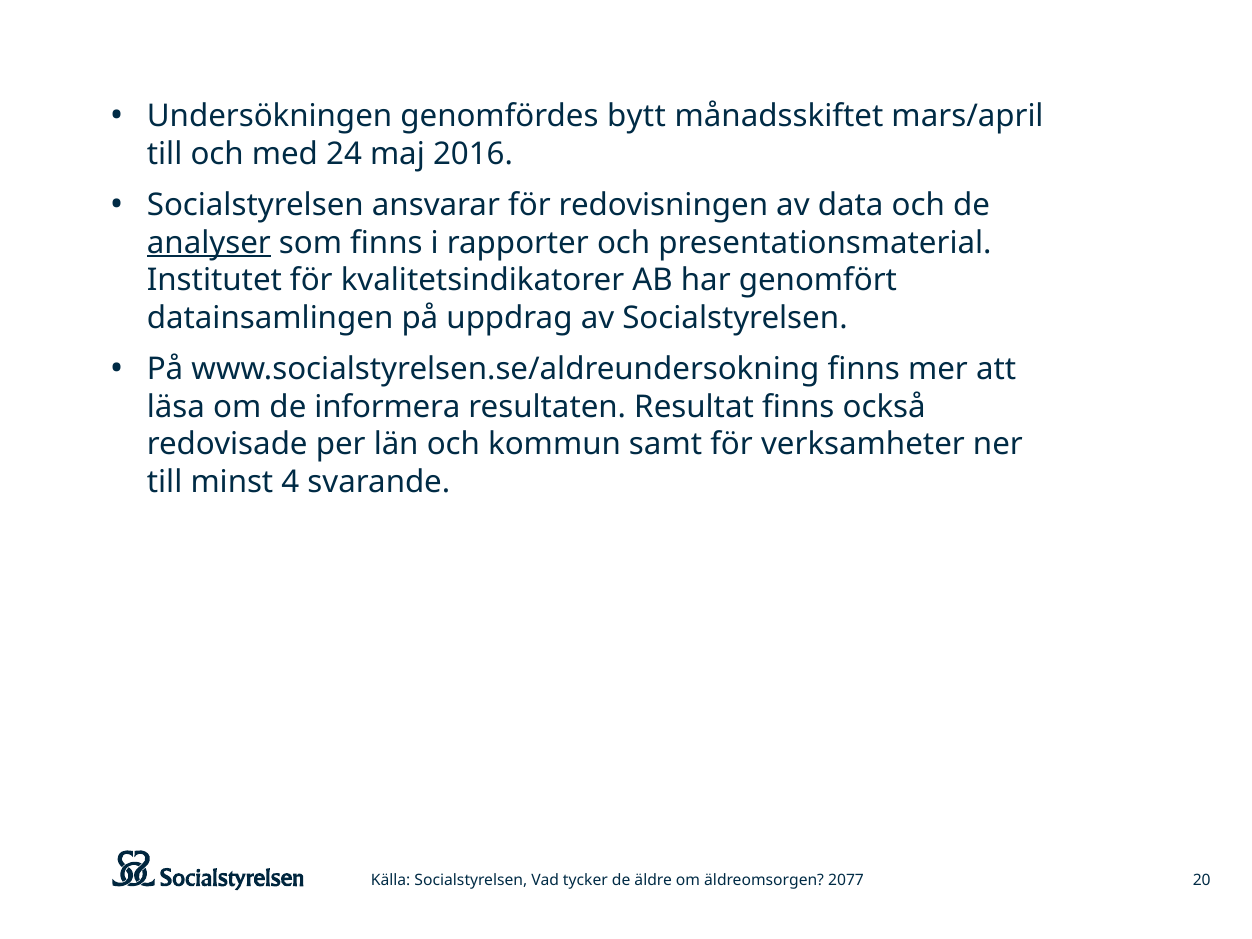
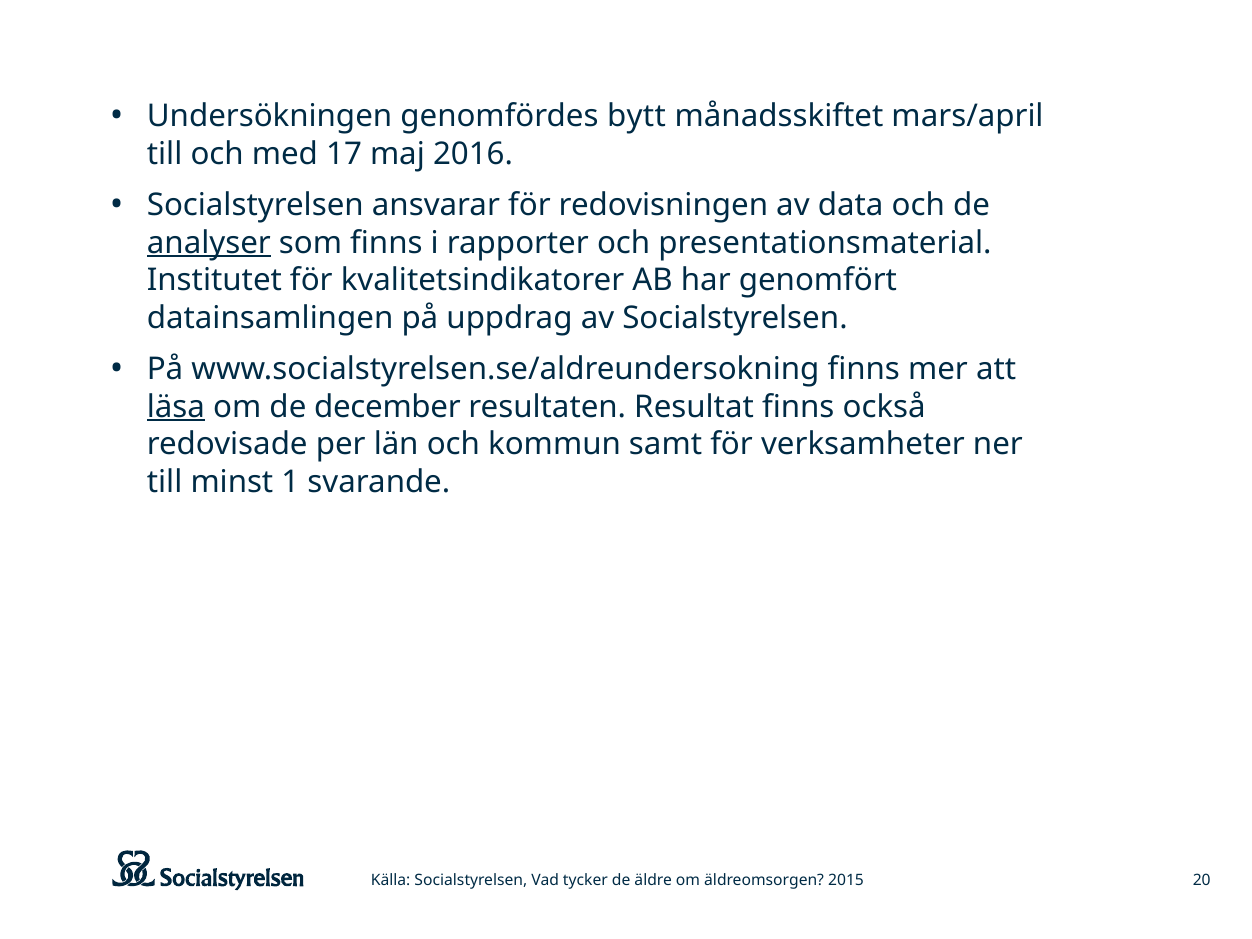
24: 24 -> 17
läsa underline: none -> present
informera: informera -> december
4: 4 -> 1
2077: 2077 -> 2015
